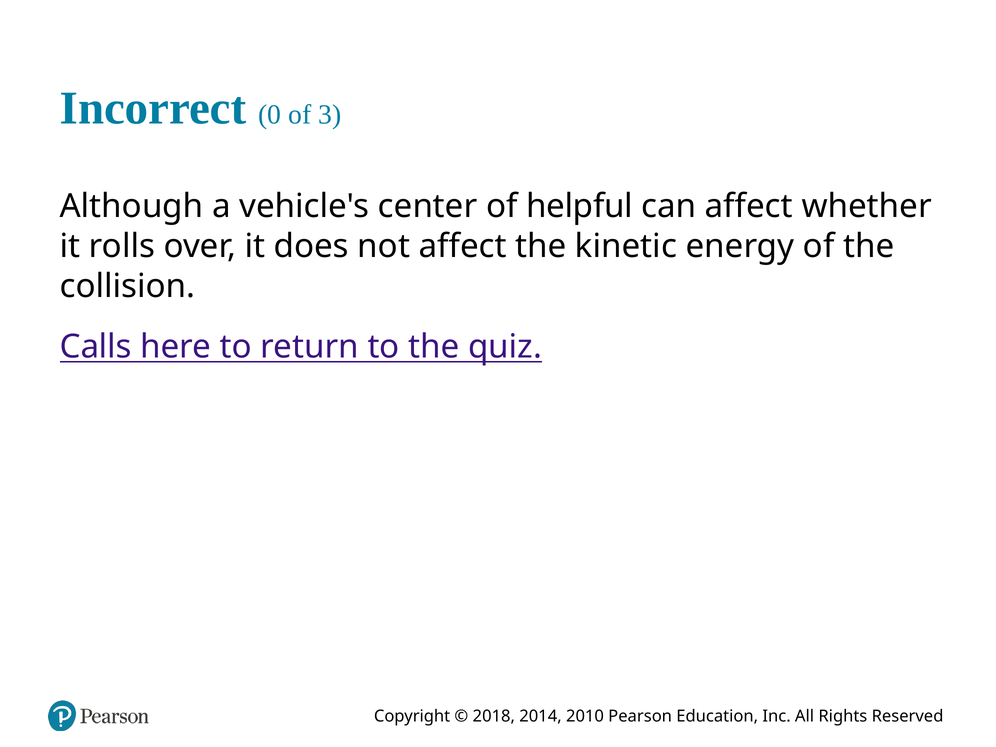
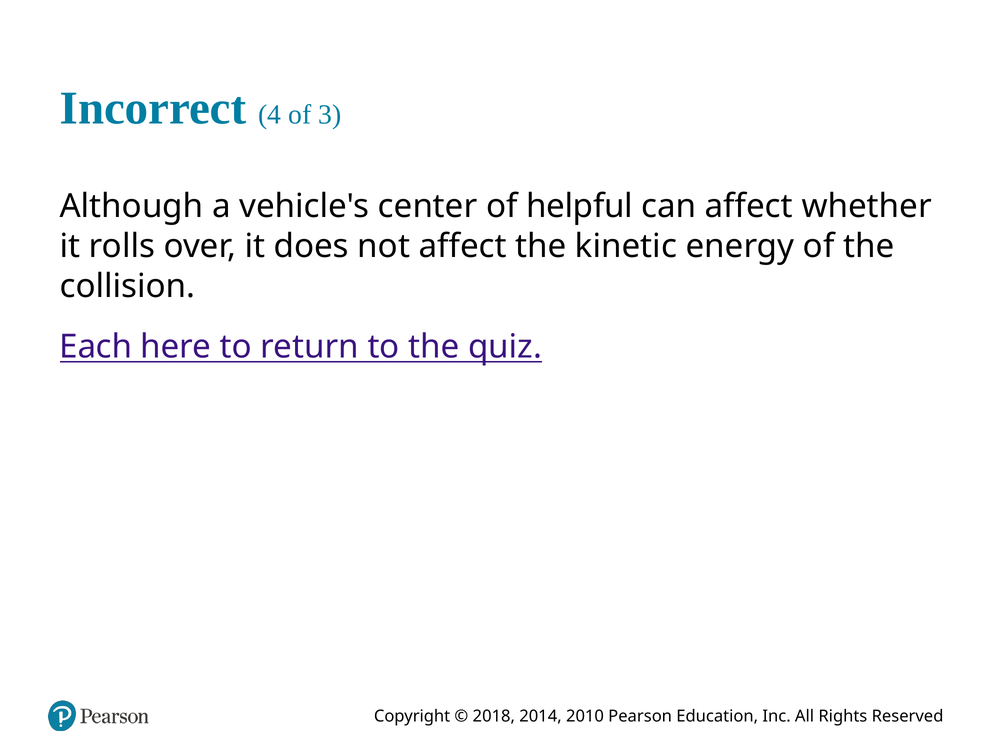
0: 0 -> 4
Calls: Calls -> Each
